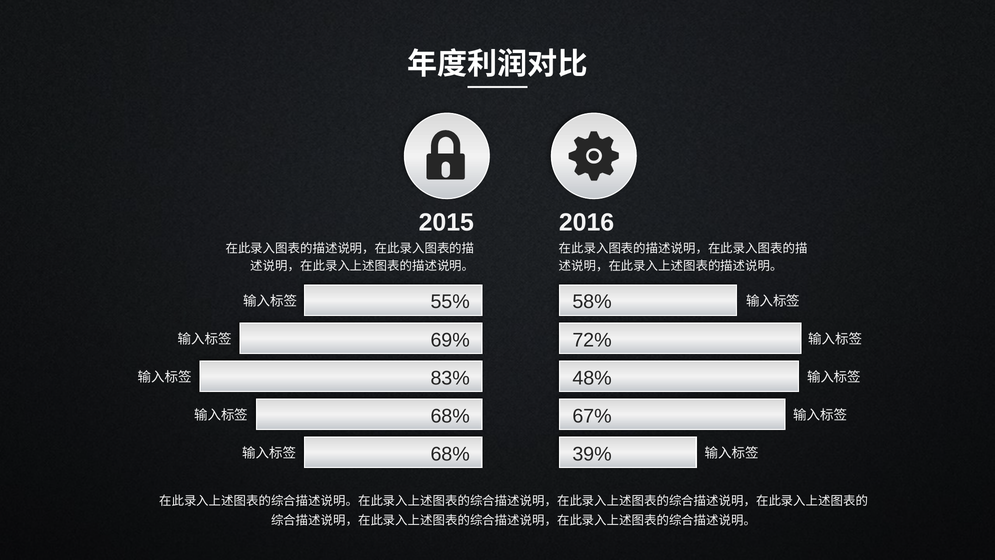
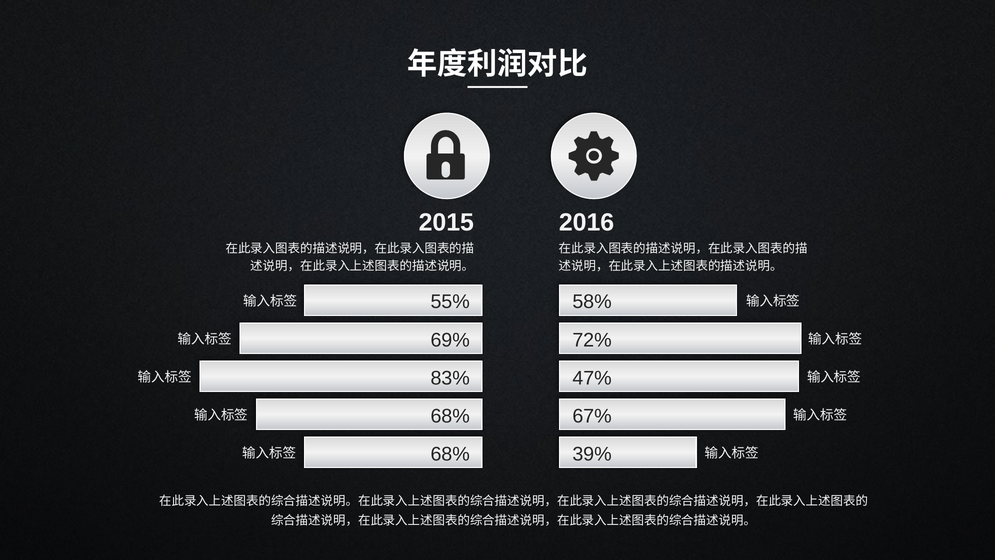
48%: 48% -> 47%
